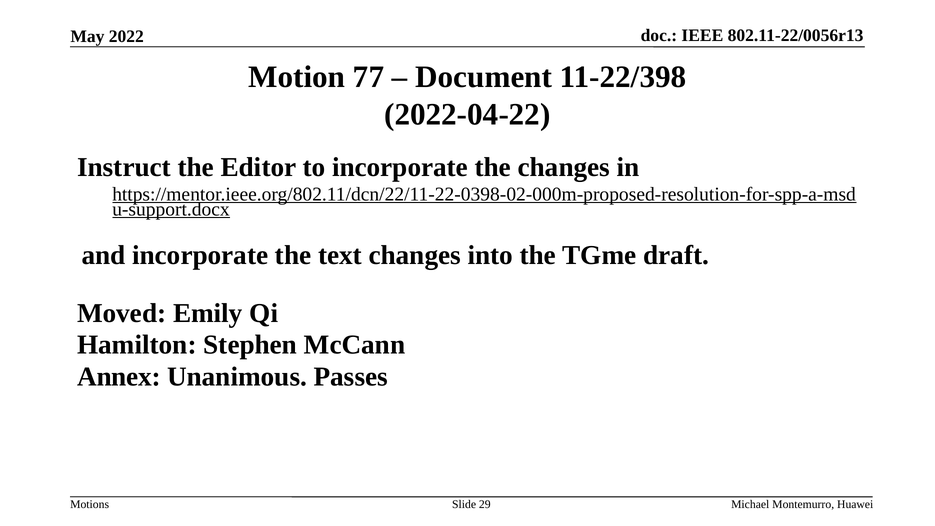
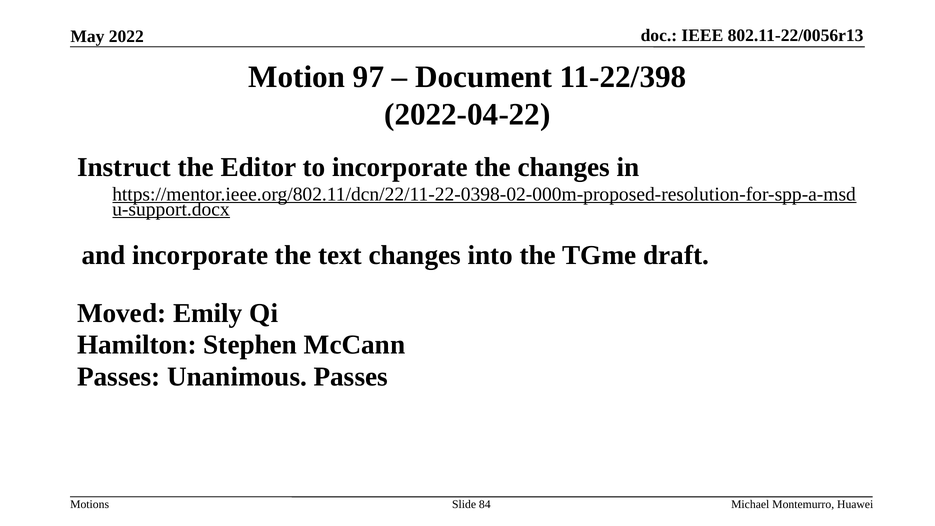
77: 77 -> 97
Annex at (119, 377): Annex -> Passes
29: 29 -> 84
